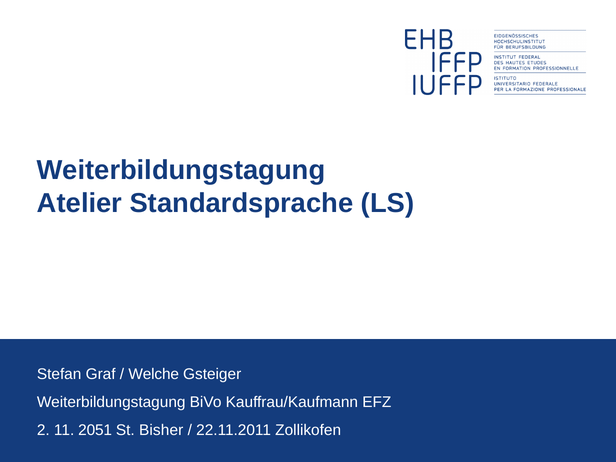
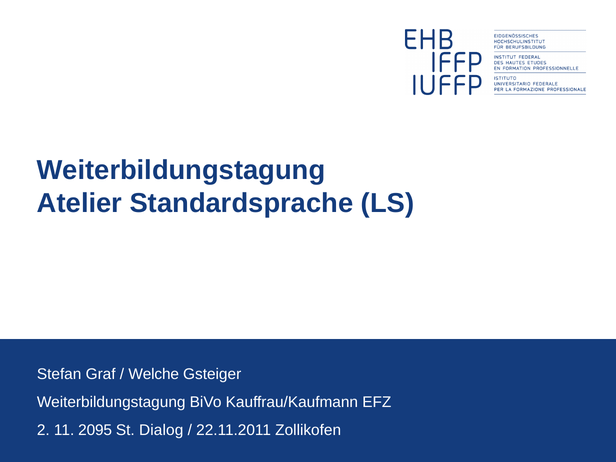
2051: 2051 -> 2095
Bisher: Bisher -> Dialog
